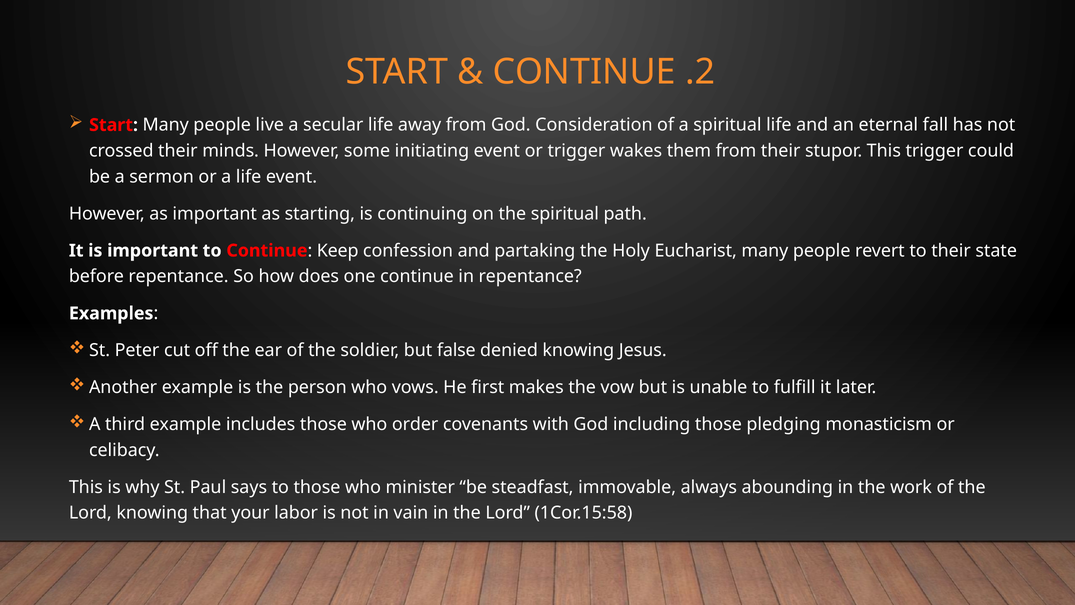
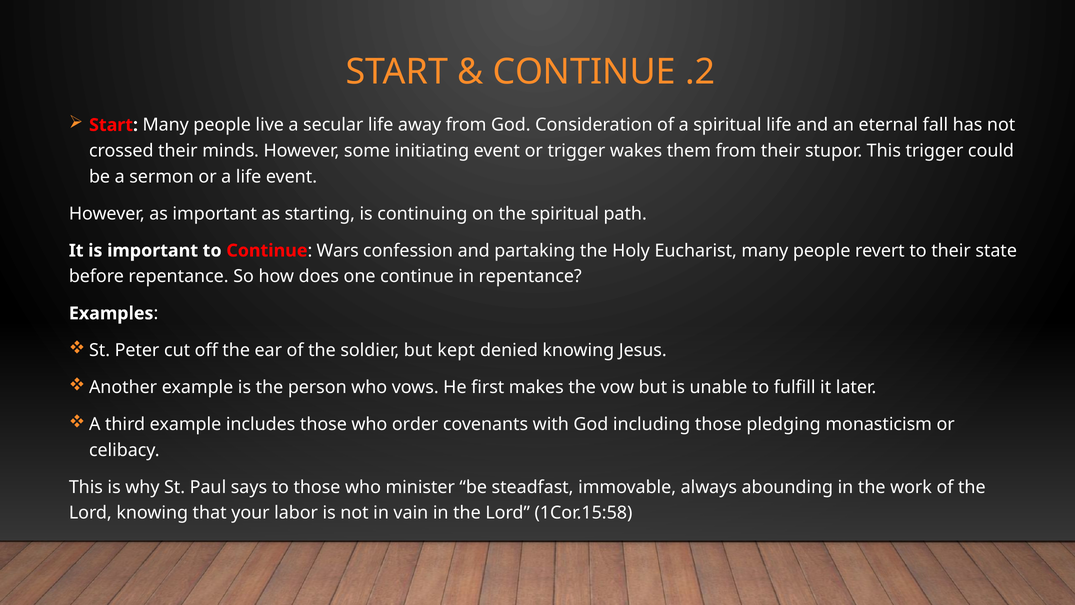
Keep: Keep -> Wars
false: false -> kept
